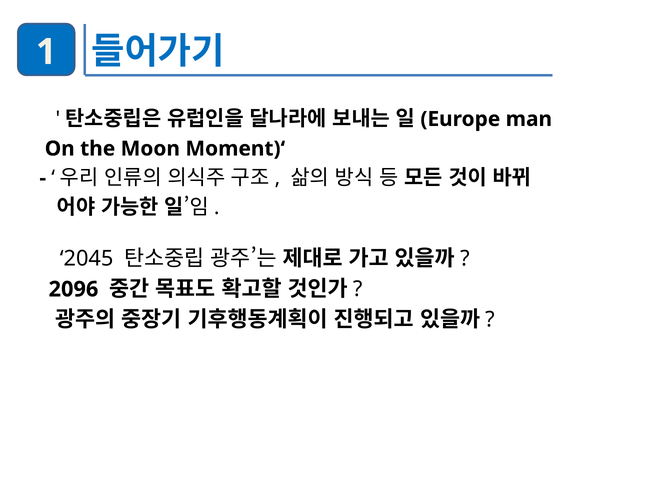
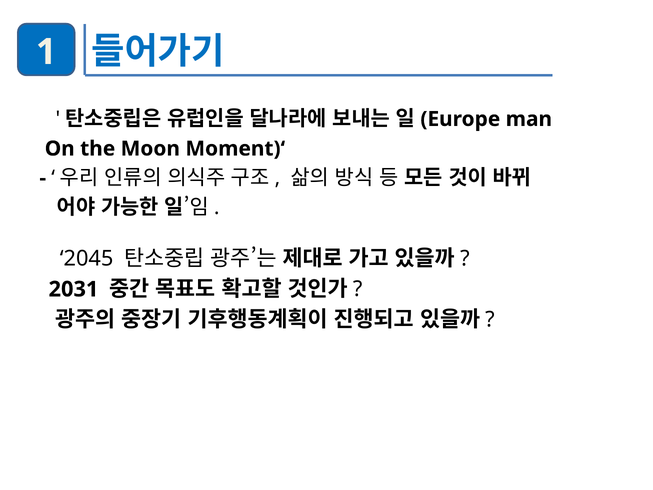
2096: 2096 -> 2031
